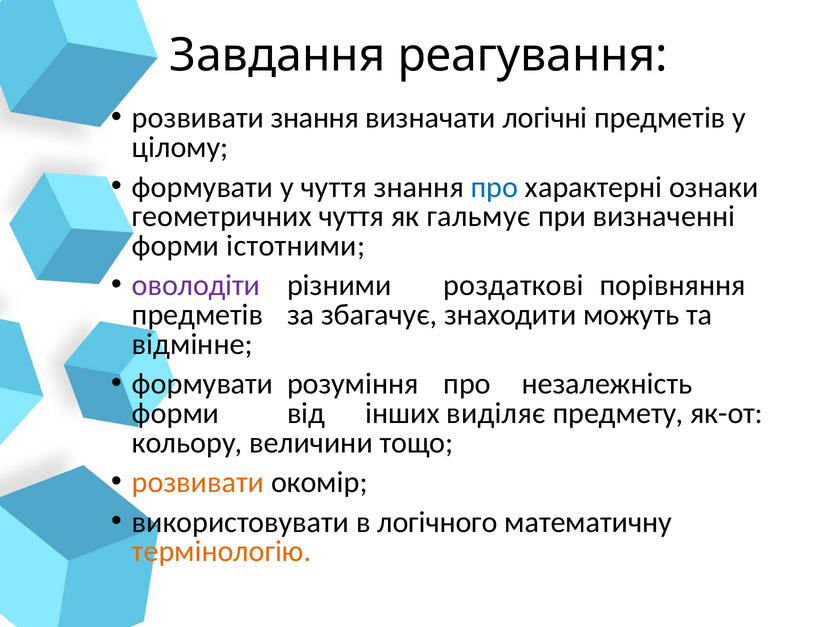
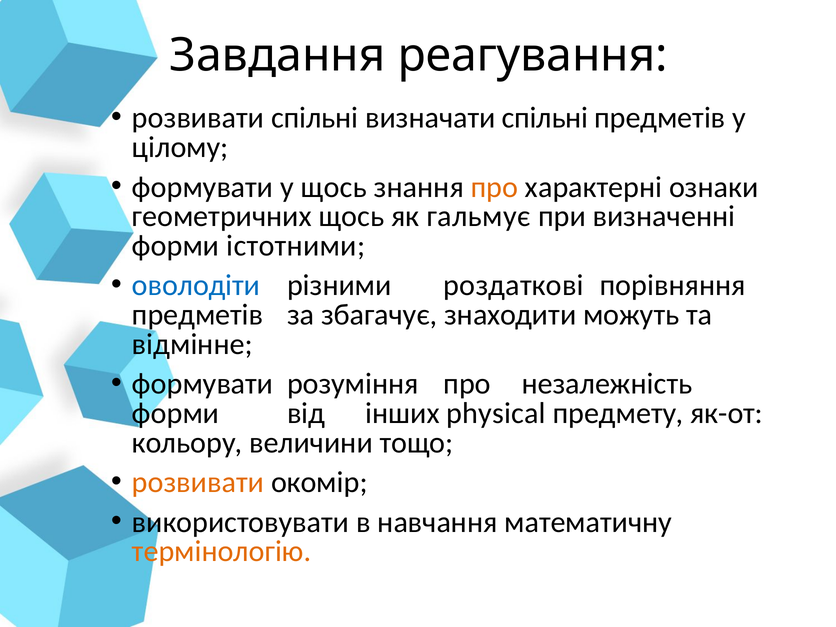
розвивати знання: знання -> спільні
визначати логічні: логічні -> спільні
у чуття: чуття -> щось
про at (494, 187) colour: blue -> orange
геометричних чуття: чуття -> щось
оволодіти colour: purple -> blue
виділяє: виділяє -> physical
логічного: логічного -> навчання
